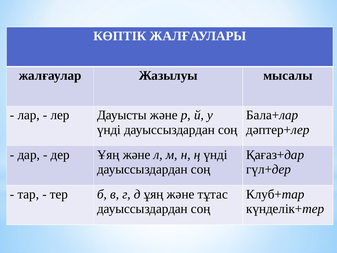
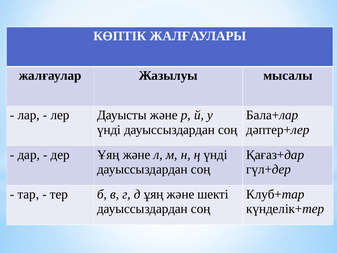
тұтас: тұтас -> шекті
